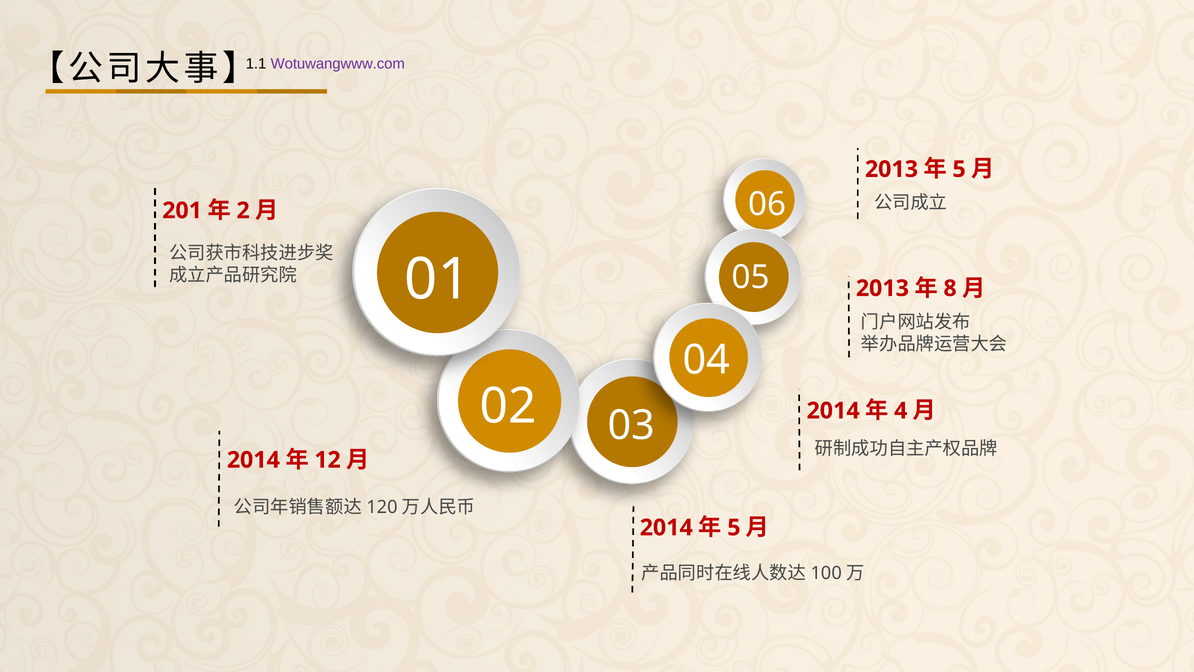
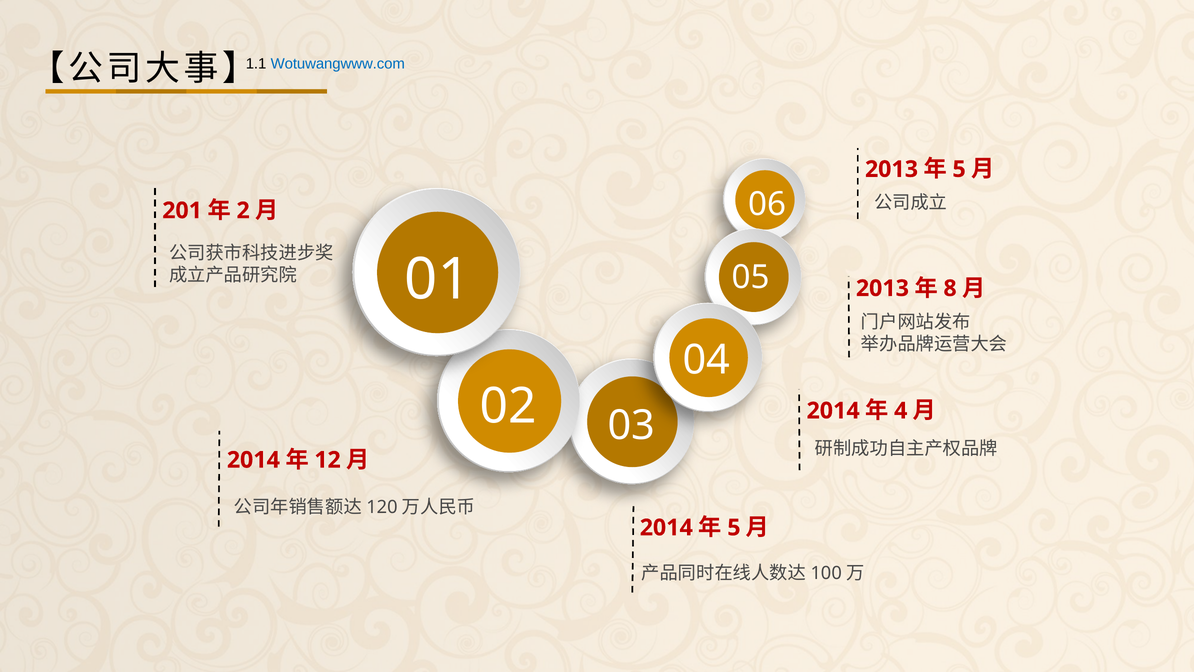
Wotuwangwww.com colour: purple -> blue
